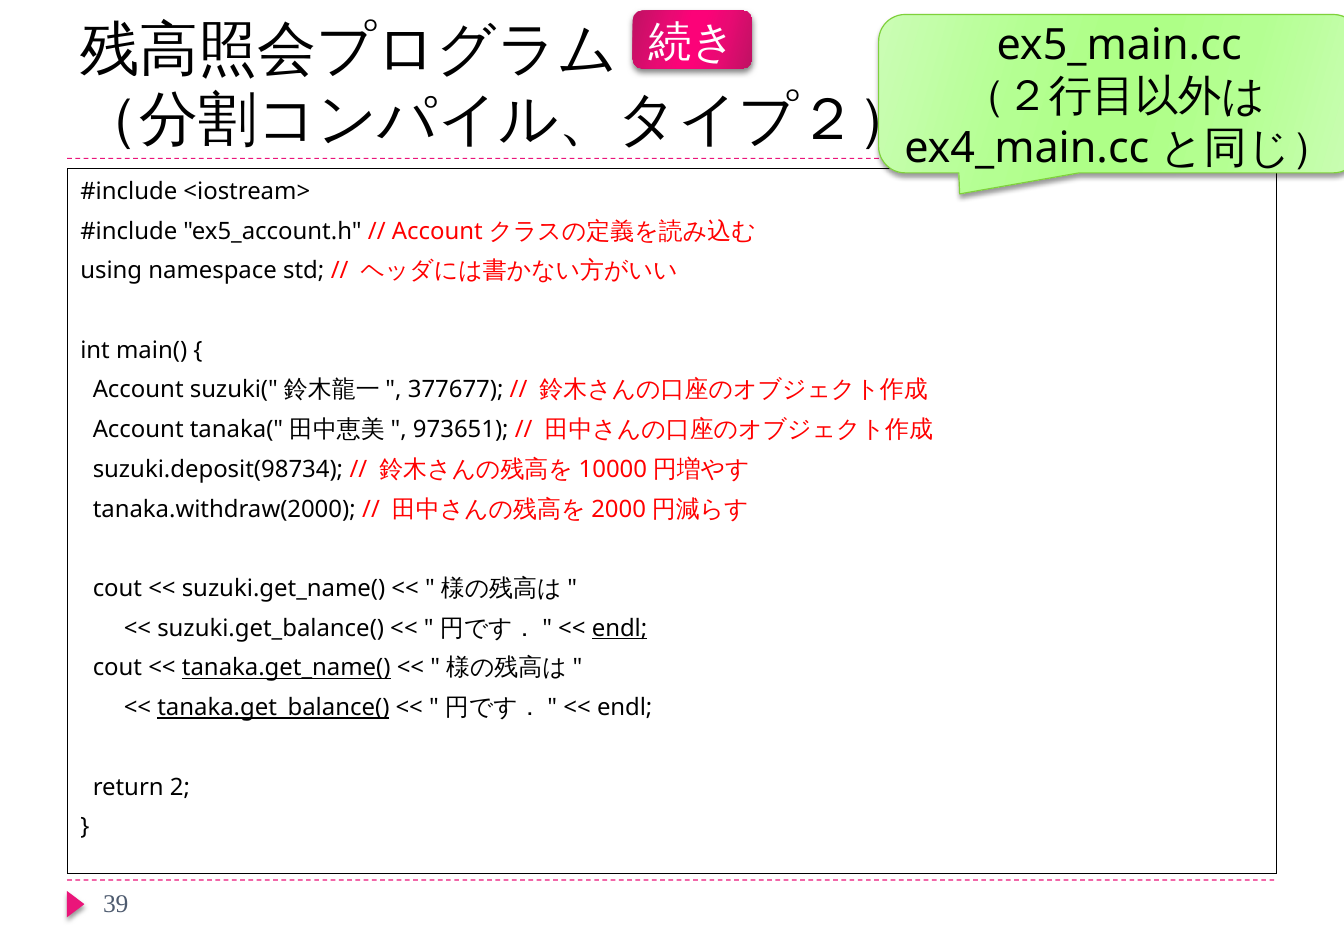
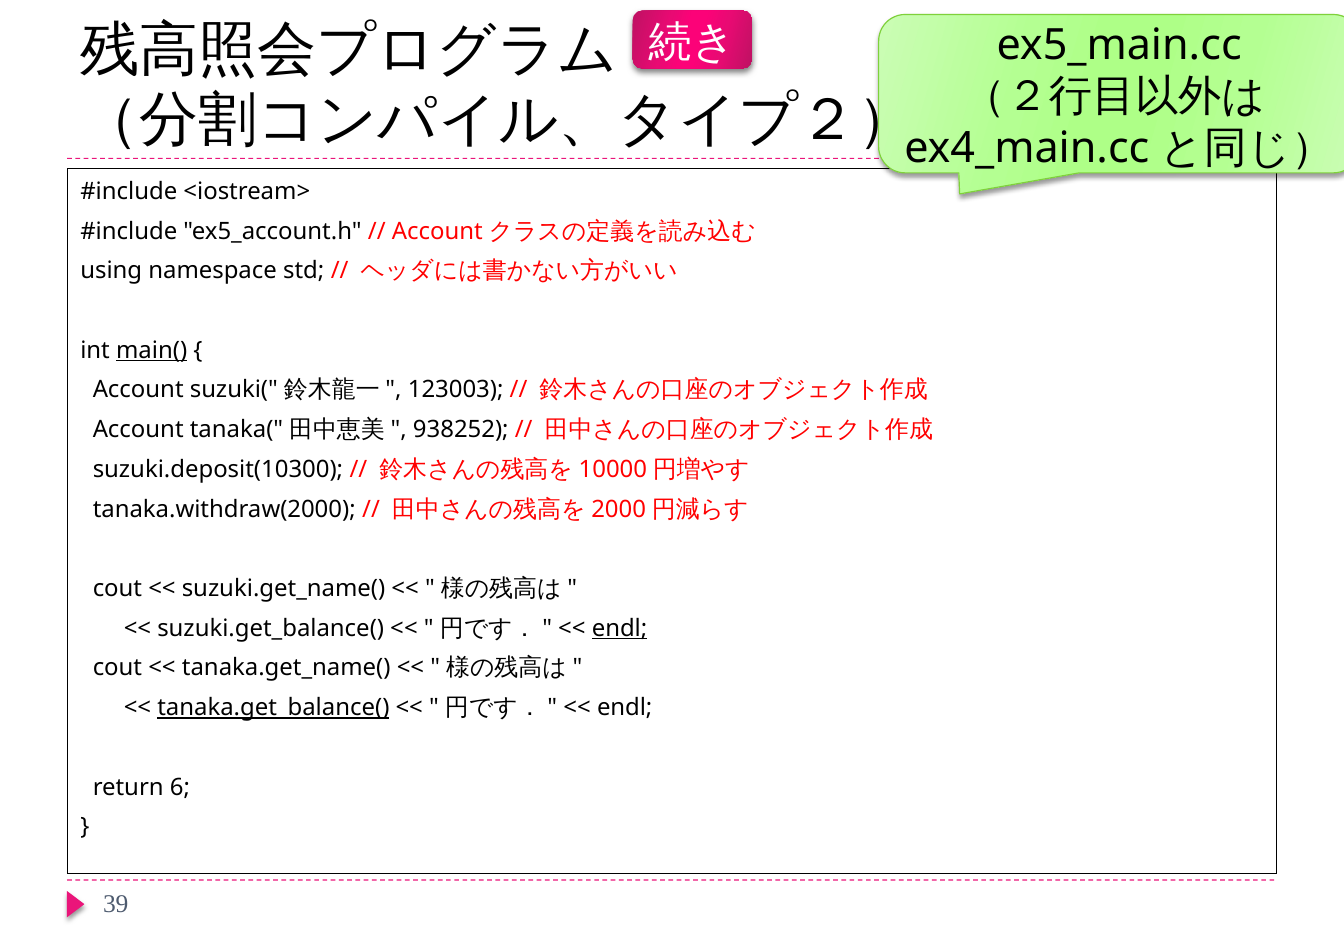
main( underline: none -> present
377677: 377677 -> 123003
973651: 973651 -> 938252
suzuki.deposit(98734: suzuki.deposit(98734 -> suzuki.deposit(10300
tanaka.get_name( underline: present -> none
2: 2 -> 6
